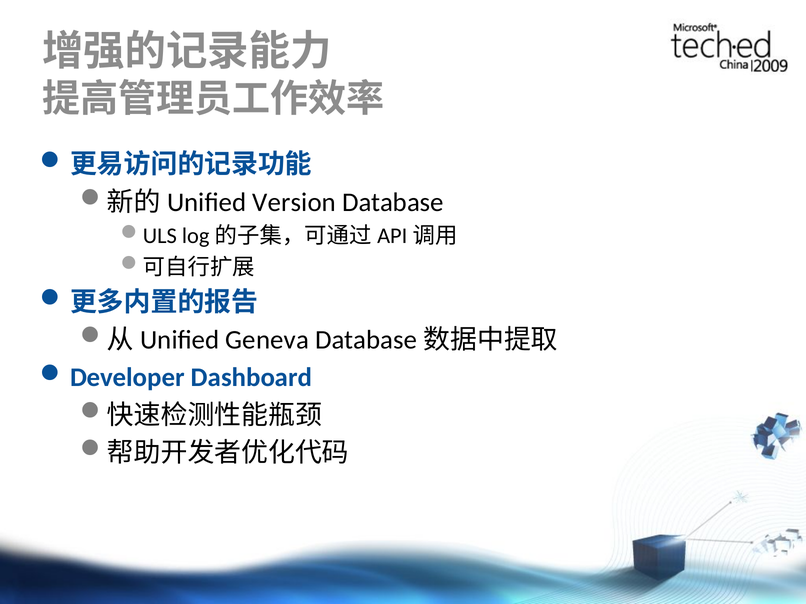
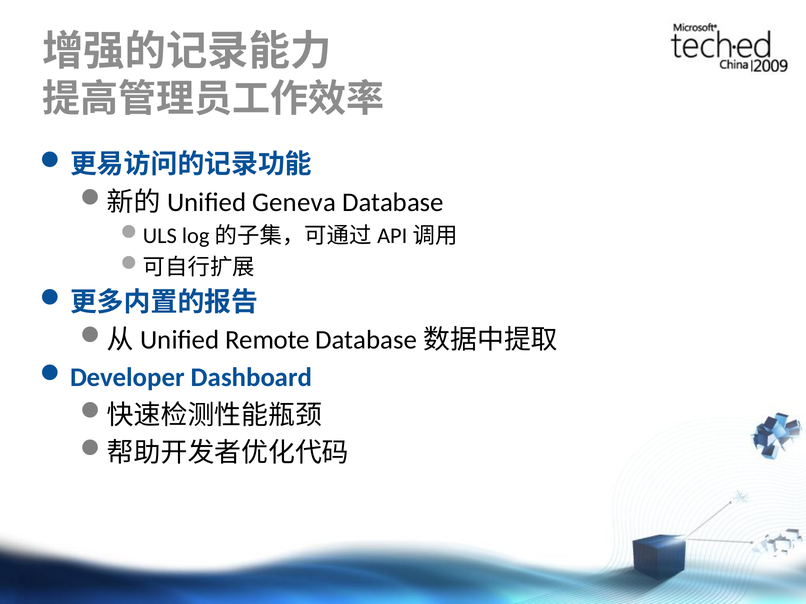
Version: Version -> Geneva
Geneva: Geneva -> Remote
